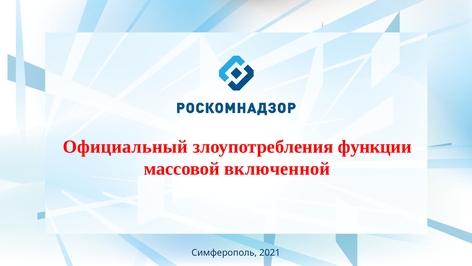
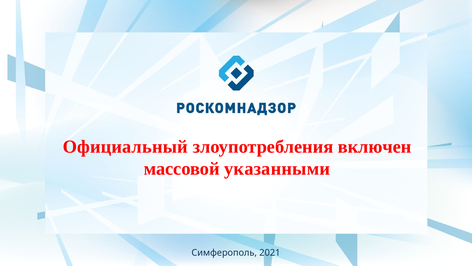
функции: функции -> включен
включенной: включенной -> указанными
